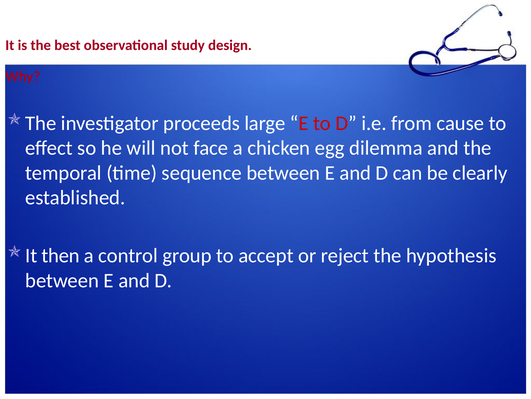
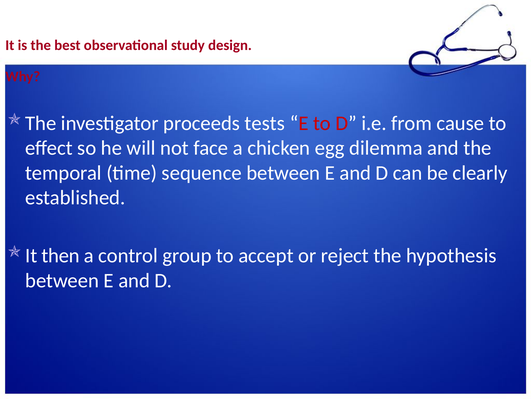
large: large -> tests
